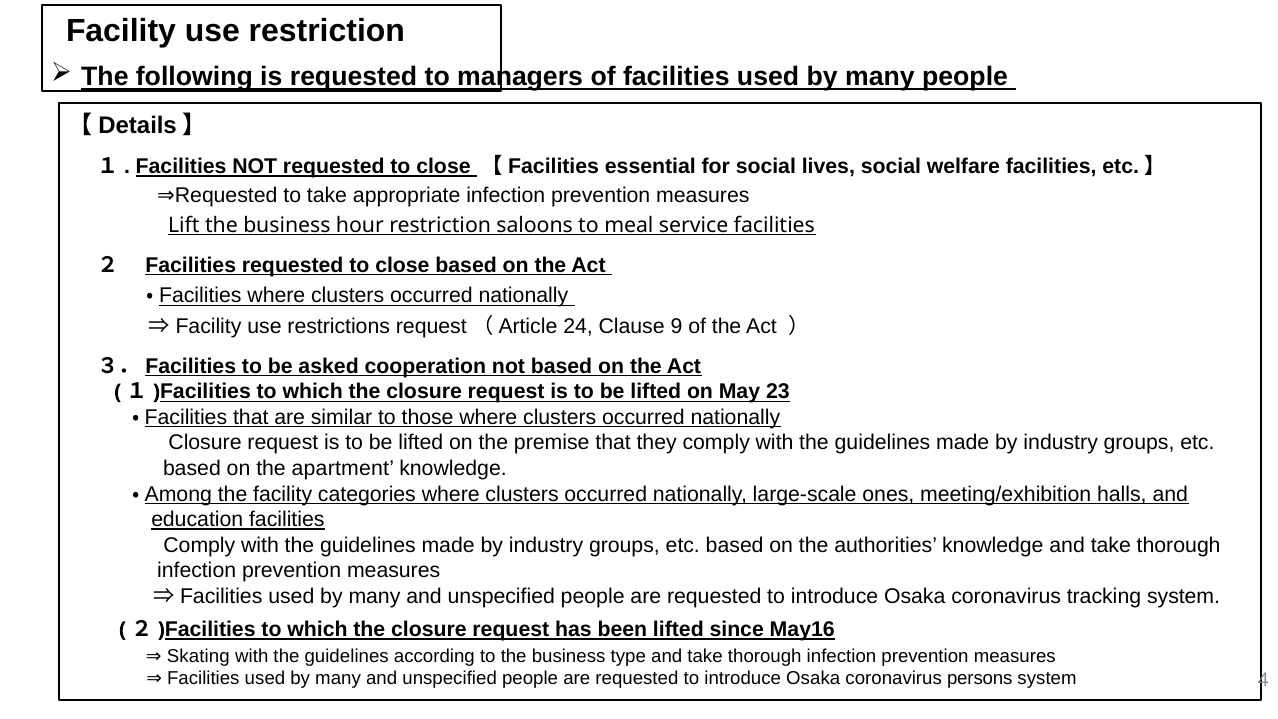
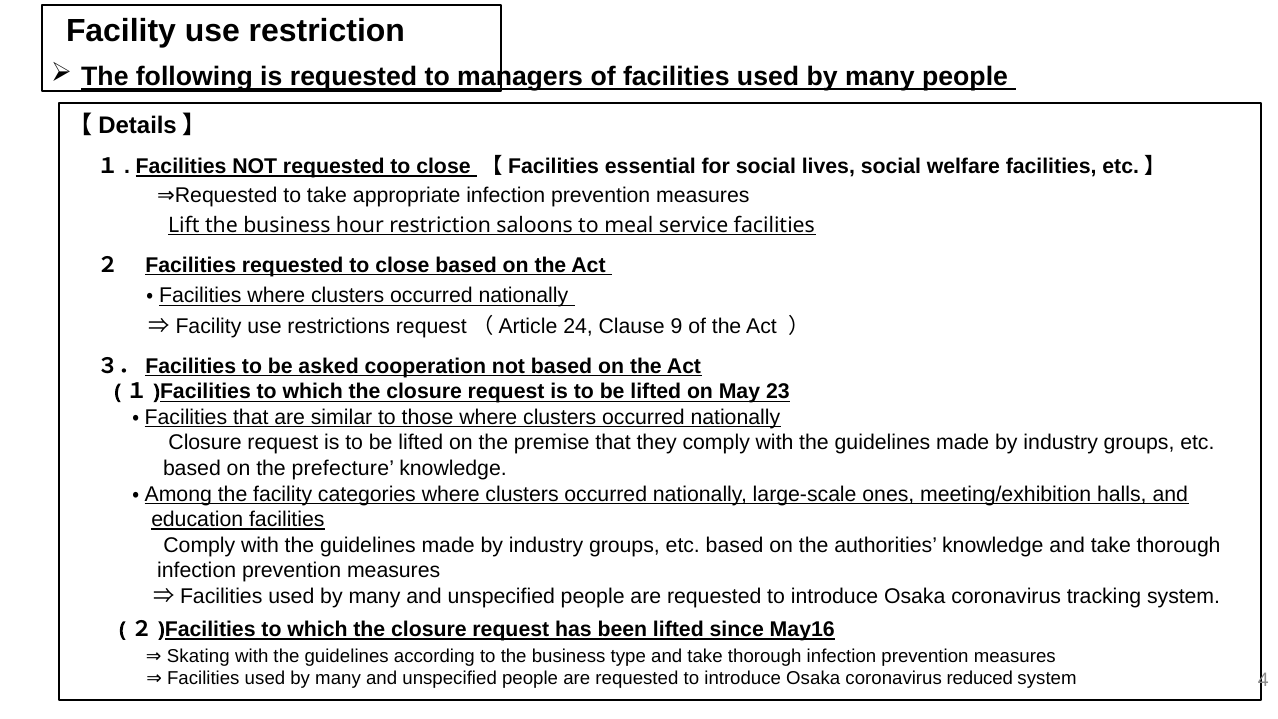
apartment: apartment -> prefecture
persons: persons -> reduced
